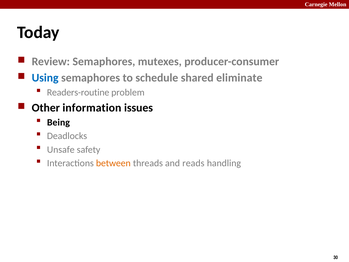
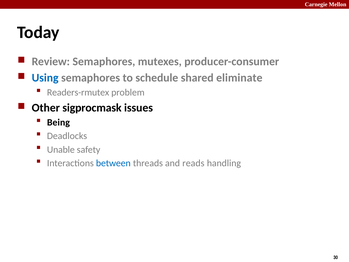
Readers-routine: Readers-routine -> Readers-rmutex
information: information -> sigprocmask
Unsafe: Unsafe -> Unable
between colour: orange -> blue
